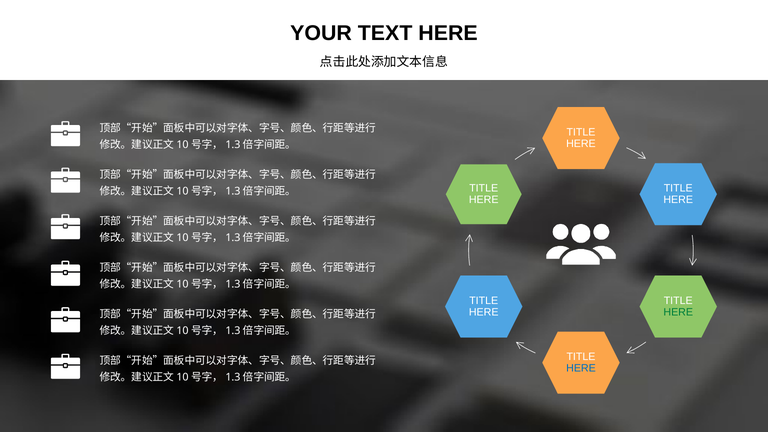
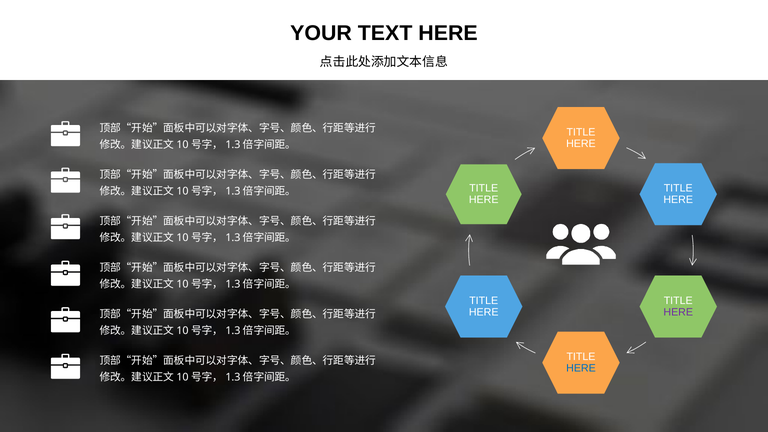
HERE at (678, 312) colour: green -> purple
